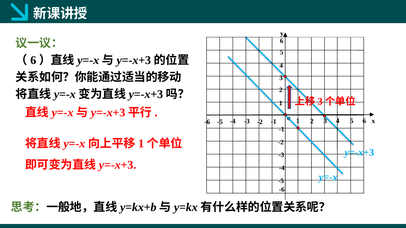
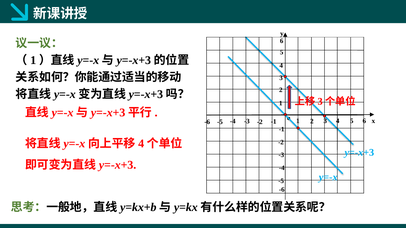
6 at (33, 60): 6 -> 1
1 at (141, 144): 1 -> 4
